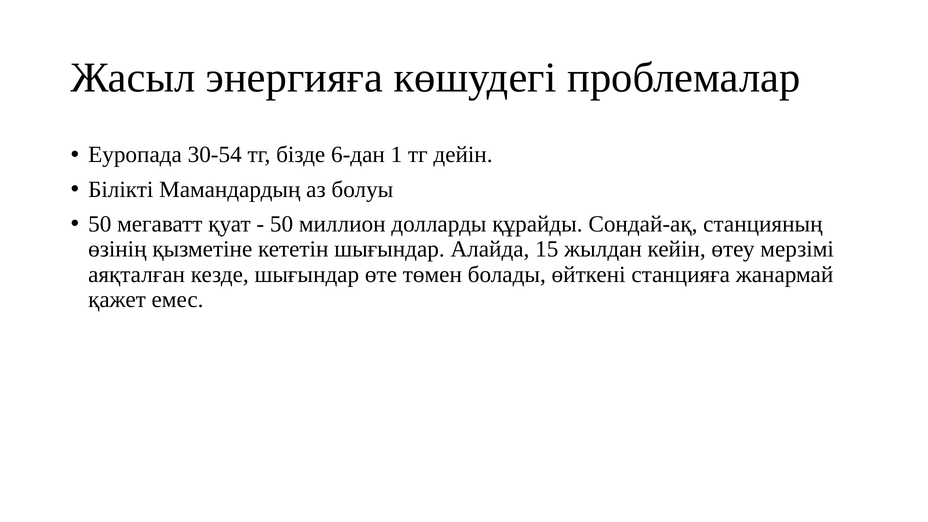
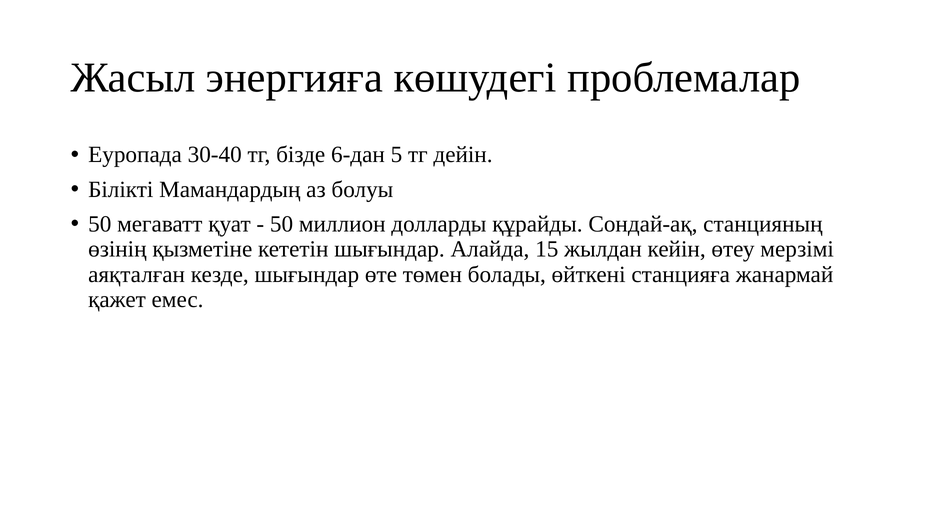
30-54: 30-54 -> 30-40
1: 1 -> 5
